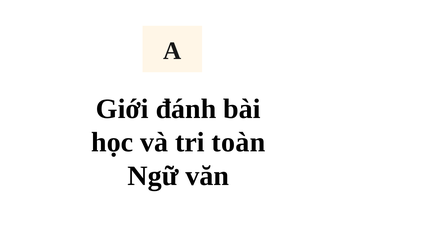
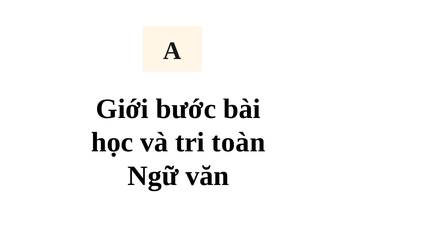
đánh: đánh -> bước
